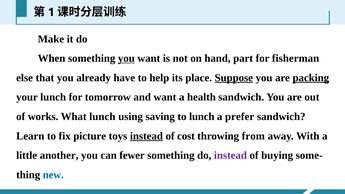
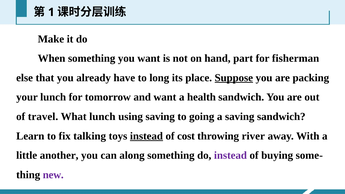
you at (126, 58) underline: present -> none
help: help -> long
packing underline: present -> none
works: works -> travel
to lunch: lunch -> going
a prefer: prefer -> saving
picture: picture -> talking
from: from -> river
fewer: fewer -> along
new colour: blue -> purple
